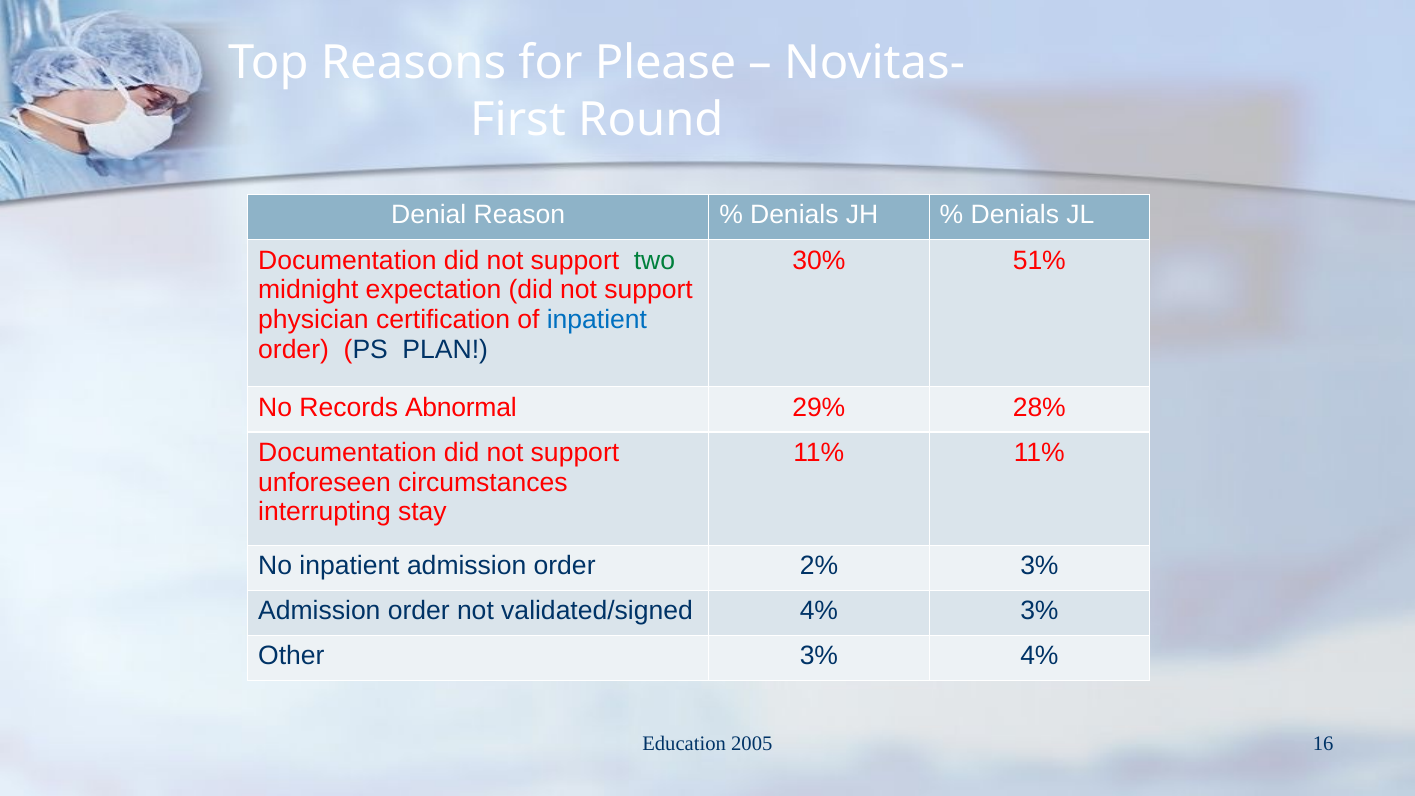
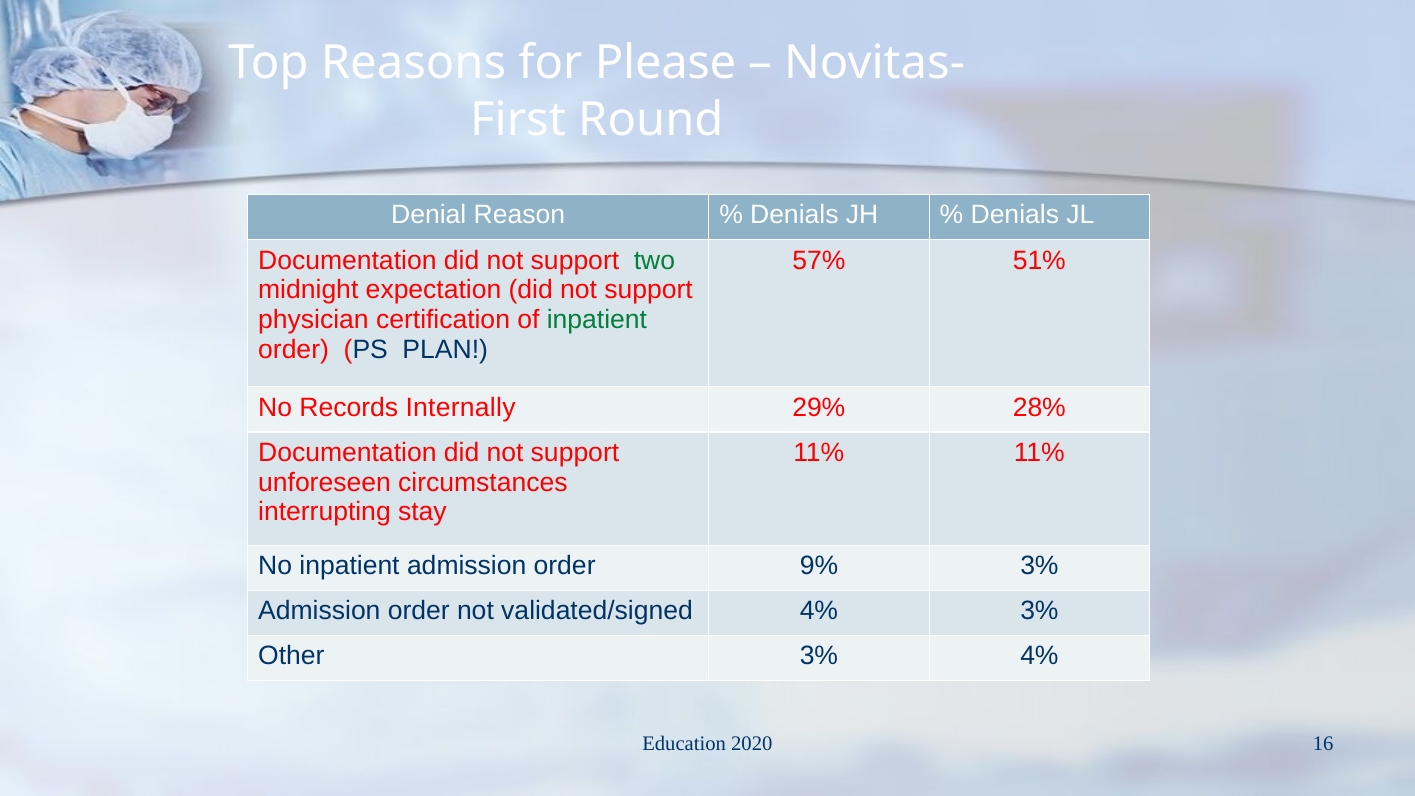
30%: 30% -> 57%
inpatient at (597, 320) colour: blue -> green
Abnormal: Abnormal -> Internally
2%: 2% -> 9%
2005: 2005 -> 2020
